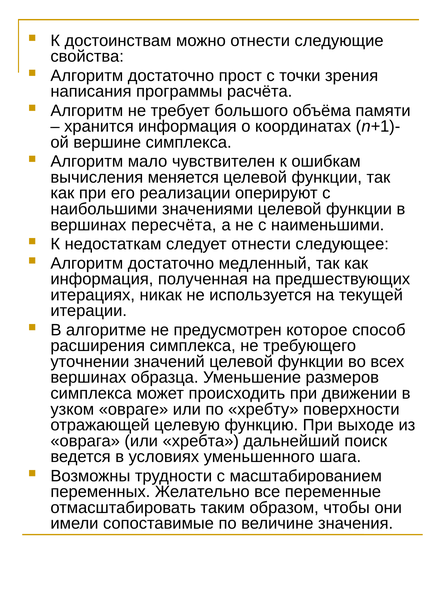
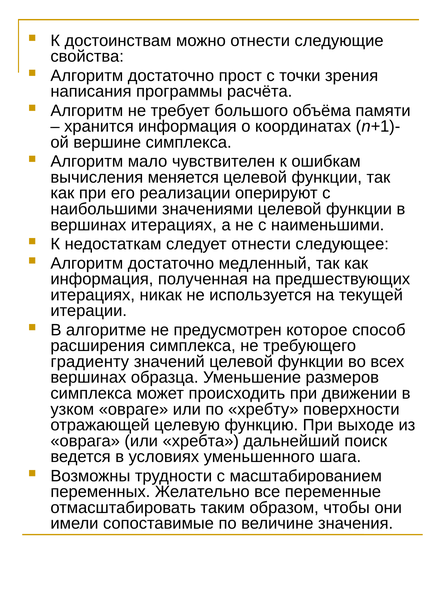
вершинах пересчёта: пересчёта -> итерациях
уточнении: уточнении -> градиенту
